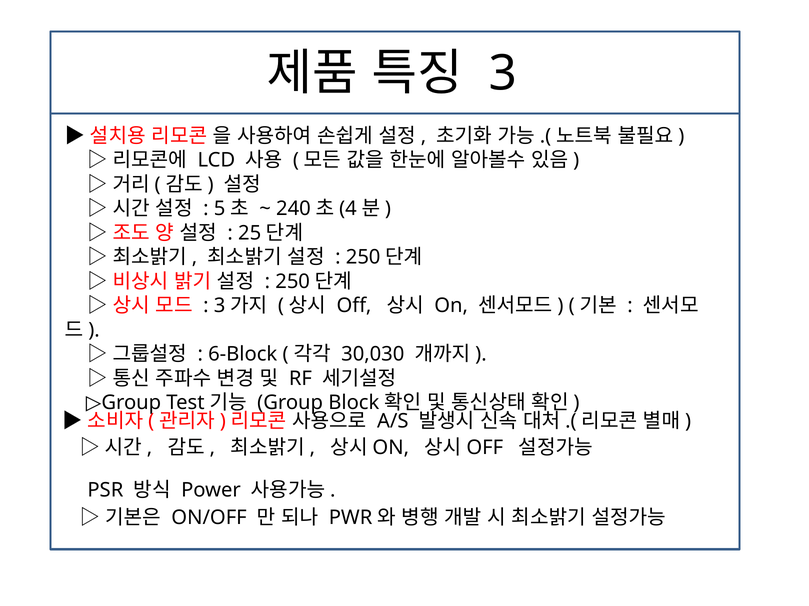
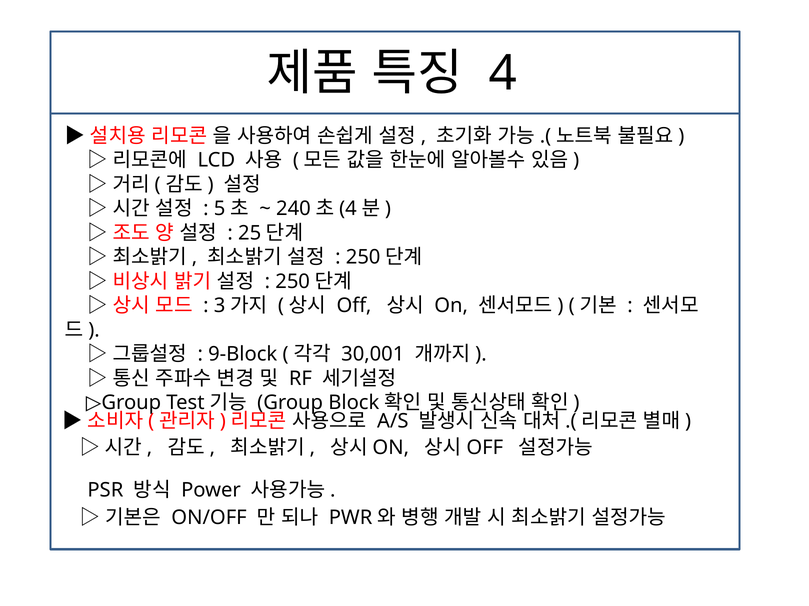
3: 3 -> 4
6-Block: 6-Block -> 9-Block
30,030: 30,030 -> 30,001
